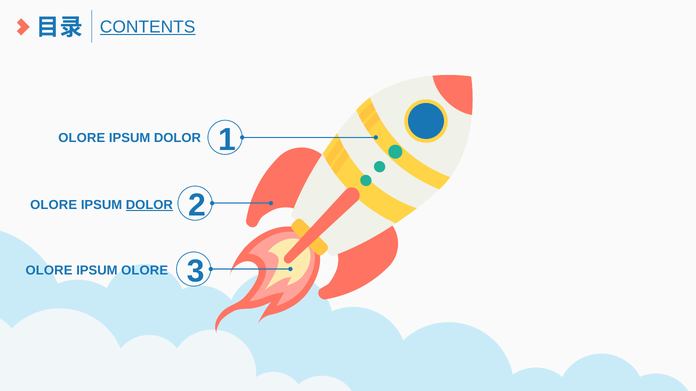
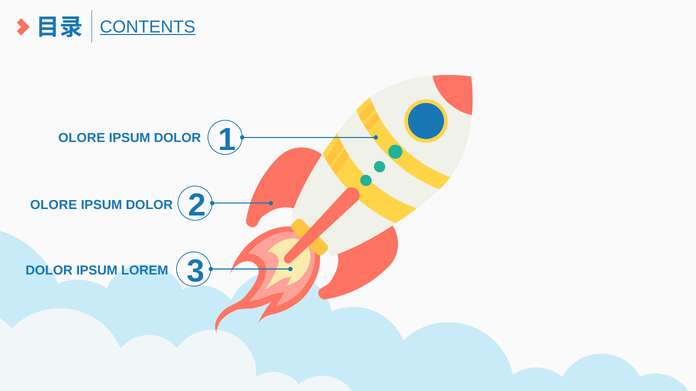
DOLOR at (149, 205) underline: present -> none
OLORE at (49, 271): OLORE -> DOLOR
IPSUM OLORE: OLORE -> LOREM
